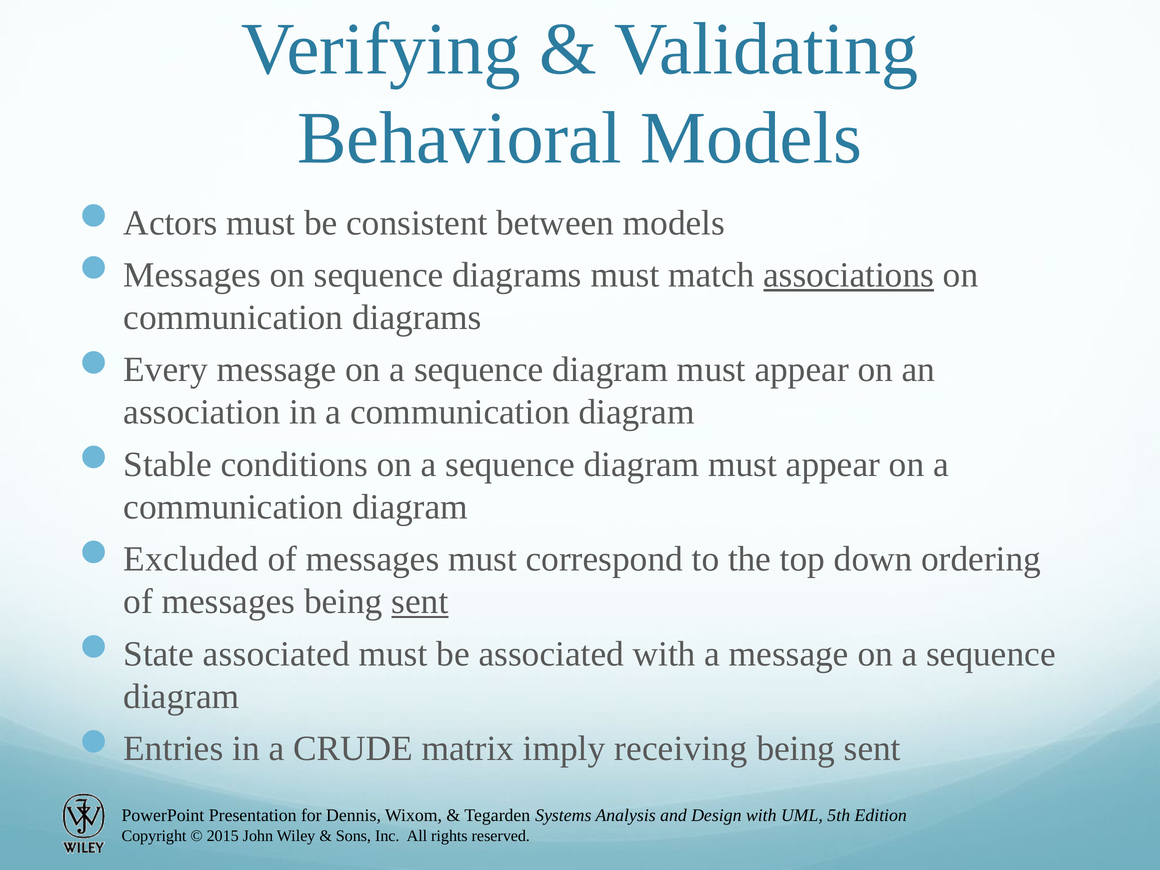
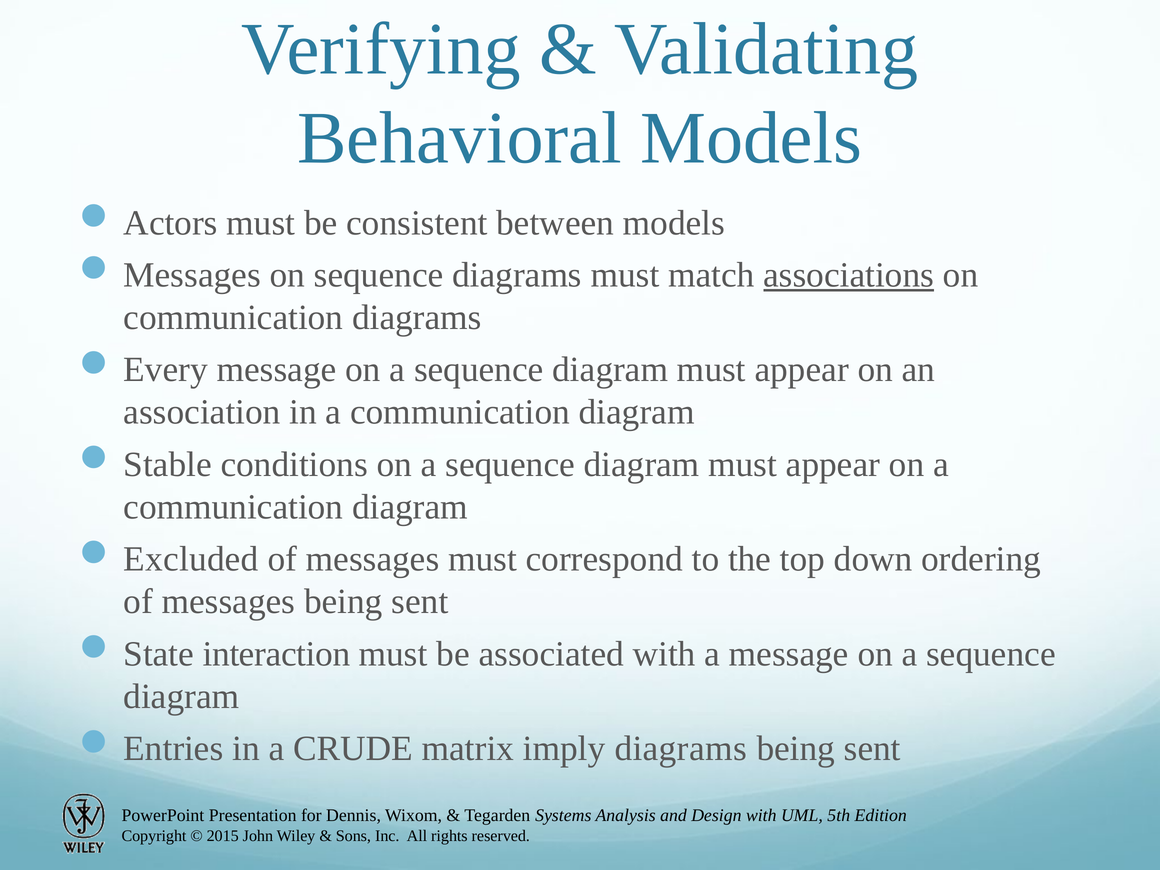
sent at (420, 602) underline: present -> none
State associated: associated -> interaction
imply receiving: receiving -> diagrams
